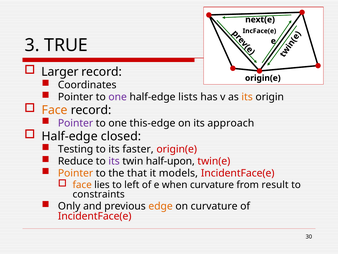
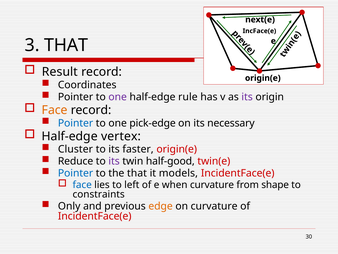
3 TRUE: TRUE -> THAT
Larger: Larger -> Result
lists: lists -> rule
its at (247, 97) colour: orange -> purple
Pointer at (76, 123) colour: purple -> blue
this-edge: this-edge -> pick-edge
approach: approach -> necessary
closed: closed -> vertex
Testing: Testing -> Cluster
half-upon: half-upon -> half-good
Pointer at (76, 173) colour: orange -> blue
face at (82, 185) colour: orange -> blue
result: result -> shape
